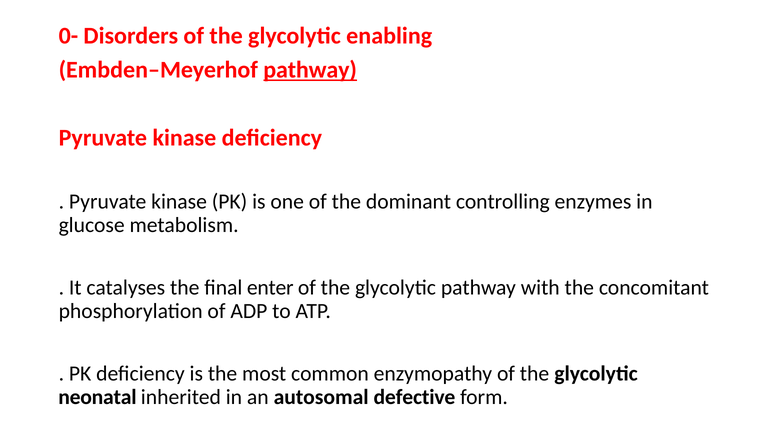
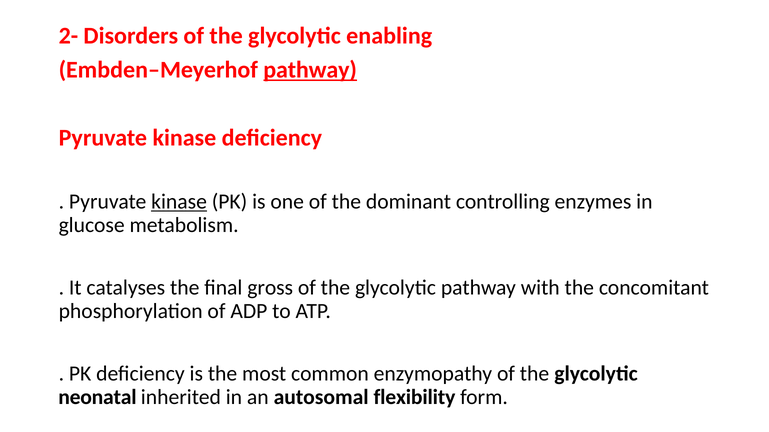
0-: 0- -> 2-
kinase at (179, 202) underline: none -> present
enter: enter -> gross
defective: defective -> flexibility
